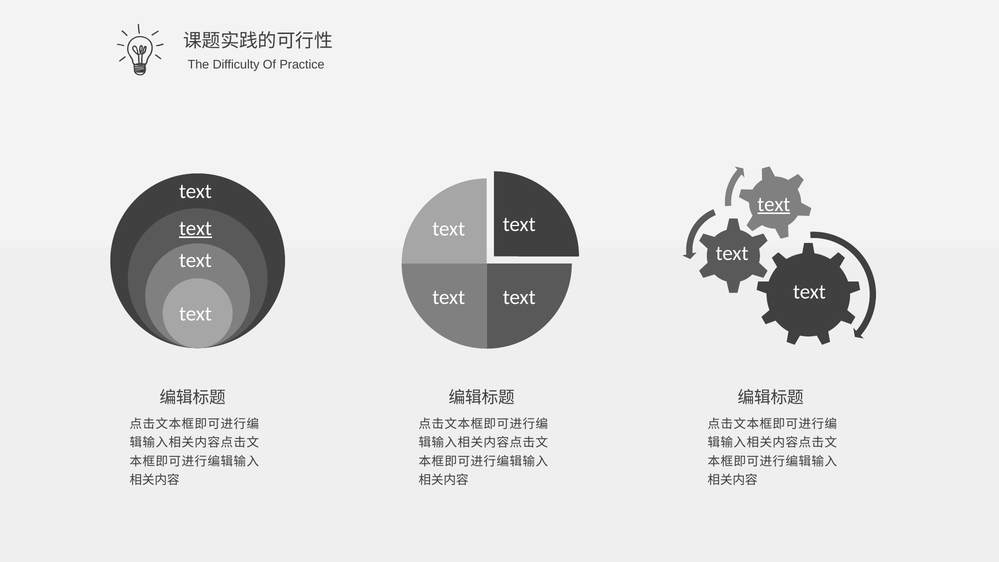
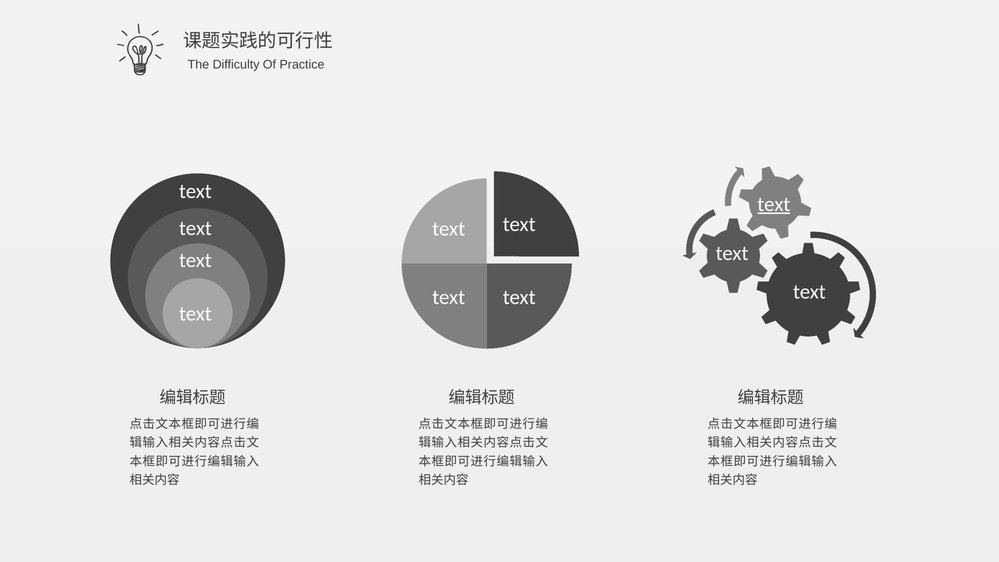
text at (195, 228) underline: present -> none
